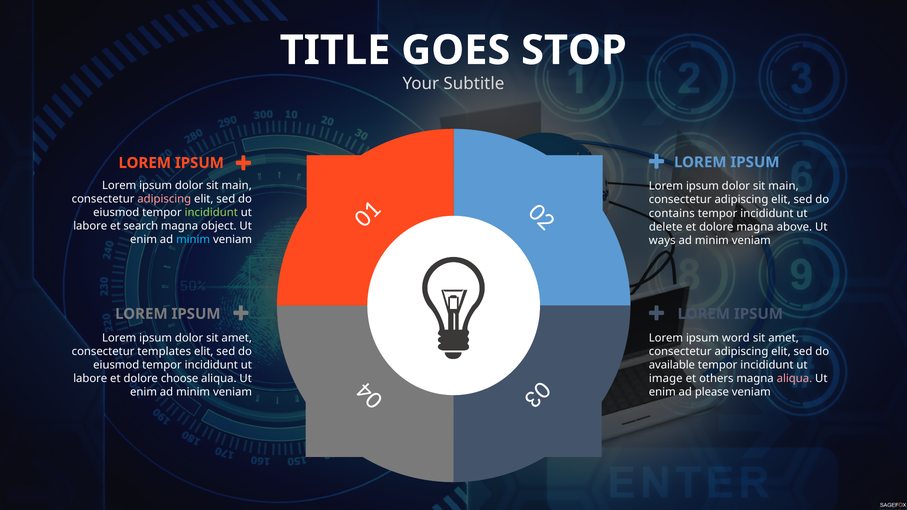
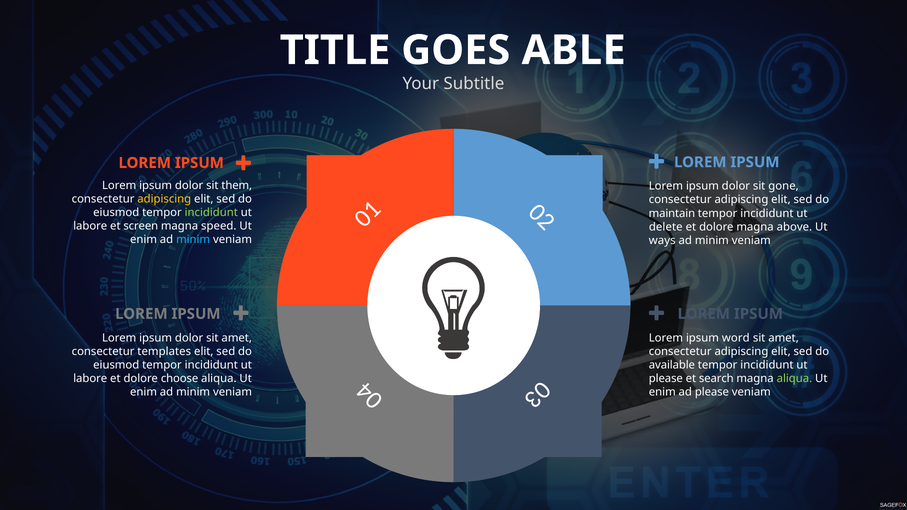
STOP: STOP -> ABLE
main at (237, 185): main -> them
main at (783, 186): main -> gone
adipiscing at (164, 199) colour: pink -> yellow
contains: contains -> maintain
search: search -> screen
object: object -> speed
image at (666, 379): image -> please
others: others -> search
aliqua at (794, 379) colour: pink -> light green
